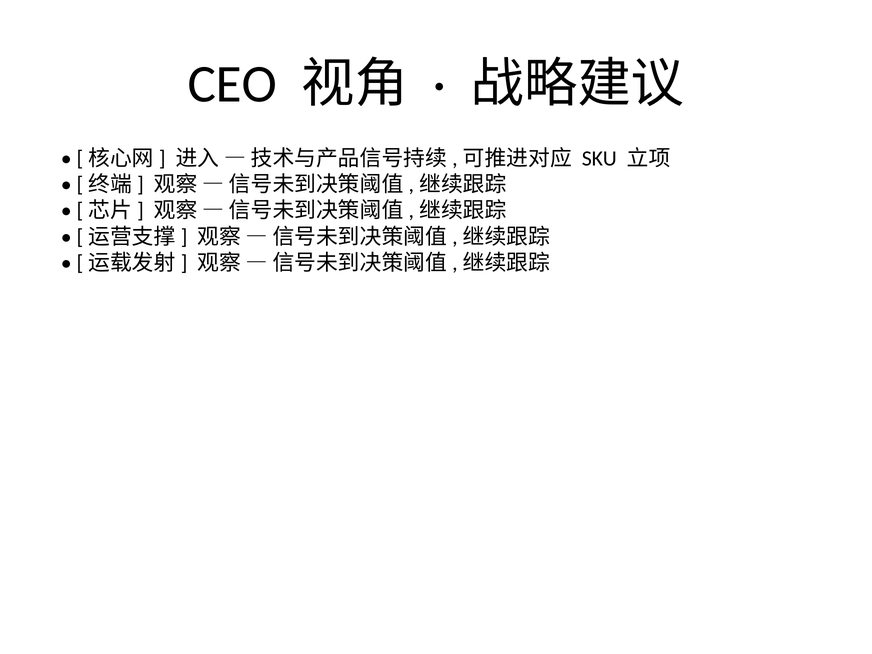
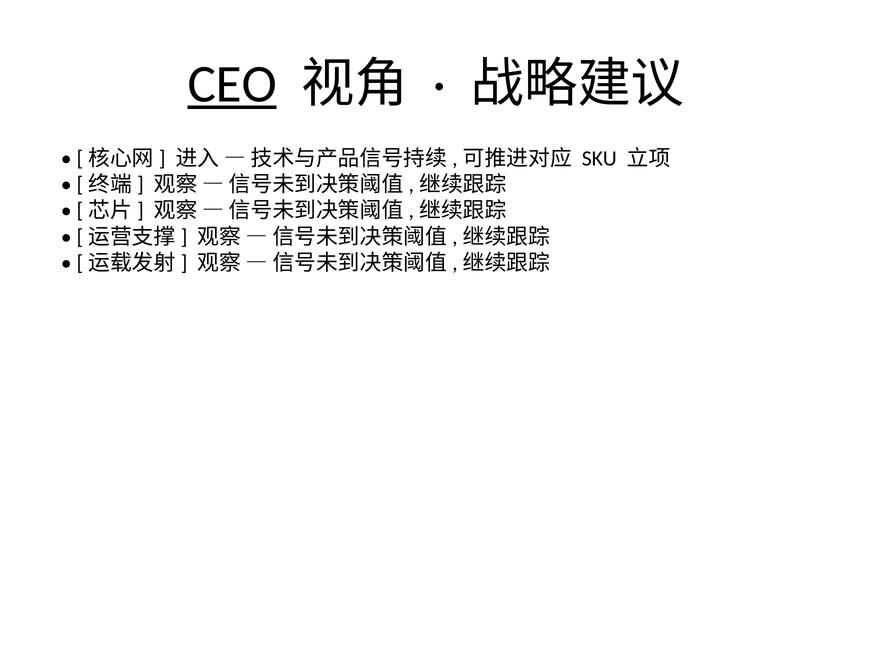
CEO underline: none -> present
